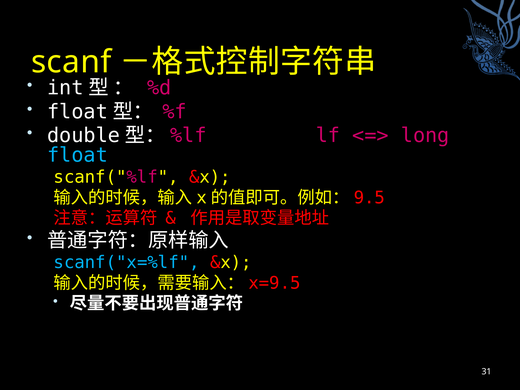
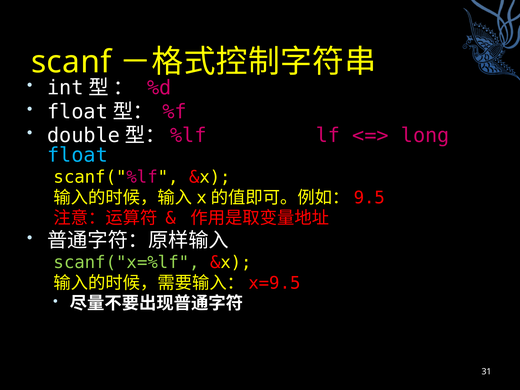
scanf("x=%lf colour: light blue -> light green
